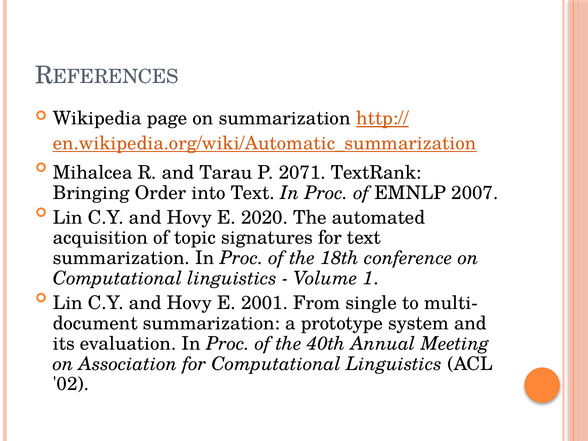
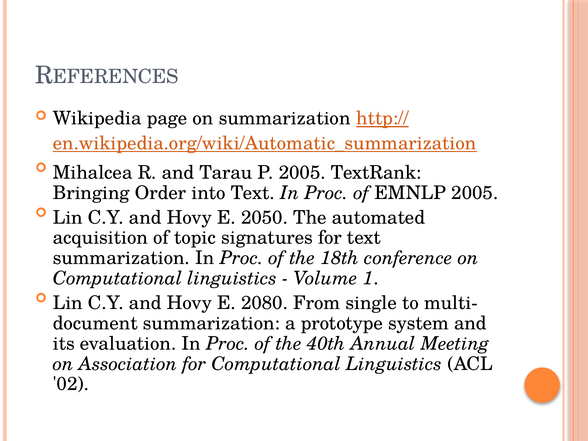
P 2071: 2071 -> 2005
EMNLP 2007: 2007 -> 2005
2020: 2020 -> 2050
2001: 2001 -> 2080
